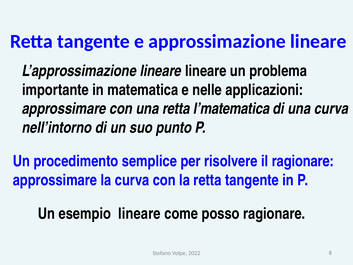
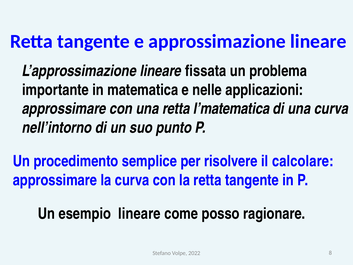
lineare lineare: lineare -> fissata
il ragionare: ragionare -> calcolare
